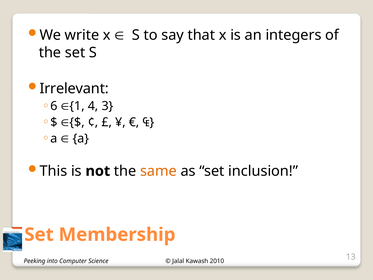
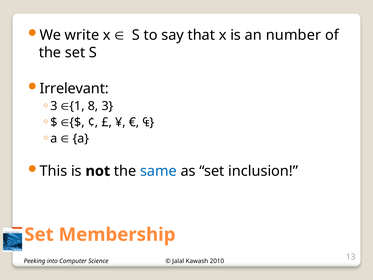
integers: integers -> number
6 at (54, 106): 6 -> 3
4: 4 -> 8
same colour: orange -> blue
